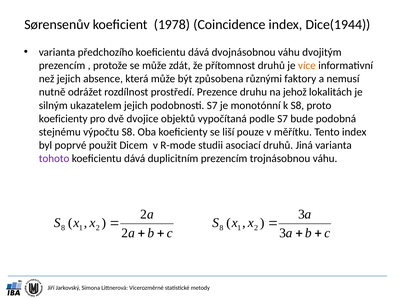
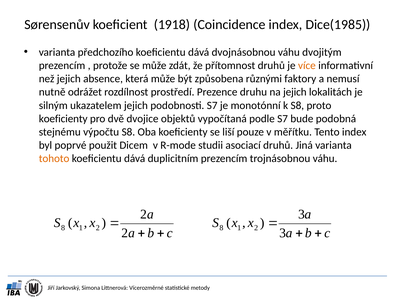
1978: 1978 -> 1918
Dice(1944: Dice(1944 -> Dice(1985
na jehož: jehož -> jejich
tohoto colour: purple -> orange
